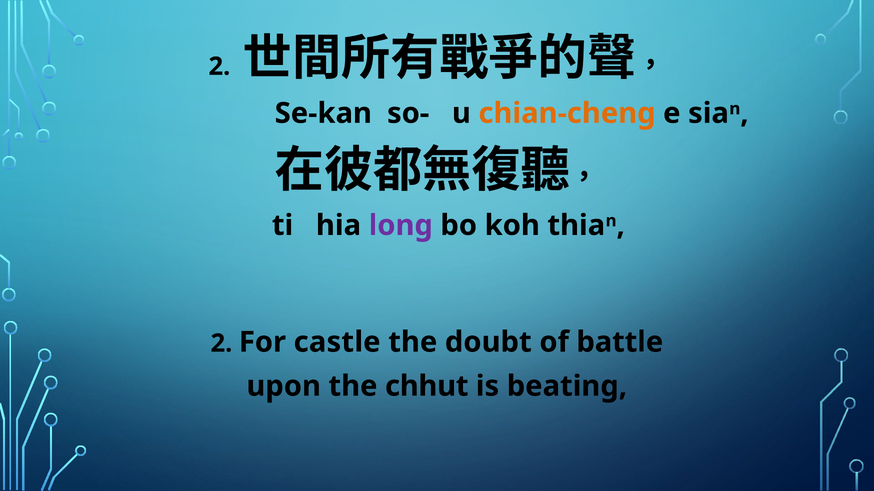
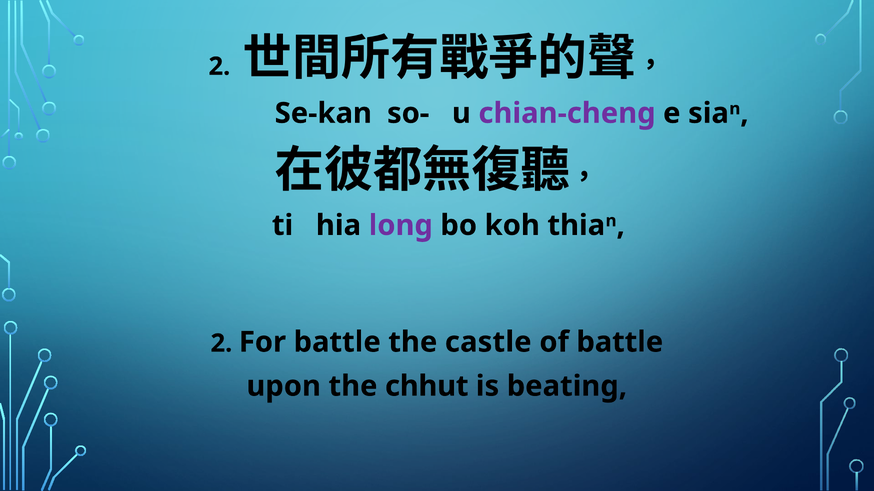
chian-cheng colour: orange -> purple
For castle: castle -> battle
doubt: doubt -> castle
